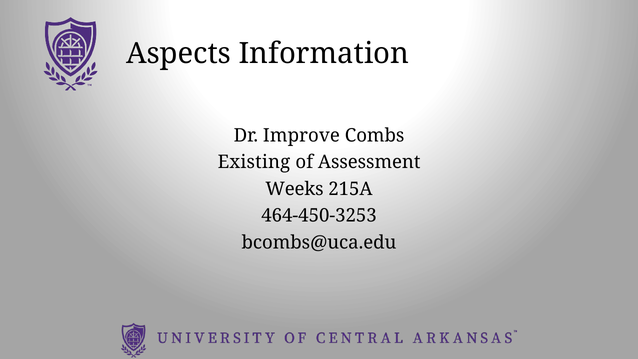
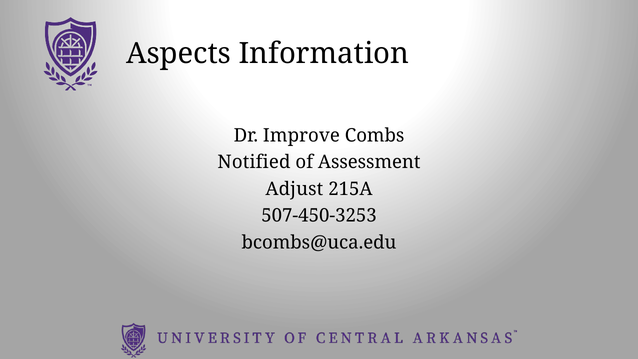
Existing: Existing -> Notified
Weeks: Weeks -> Adjust
464-450-3253: 464-450-3253 -> 507-450-3253
